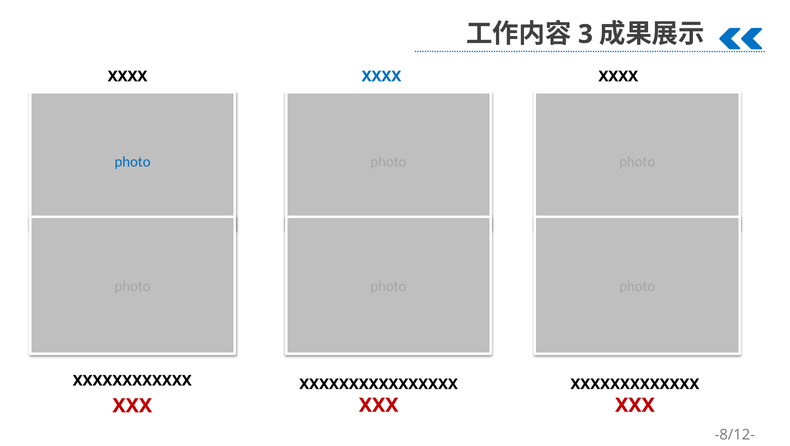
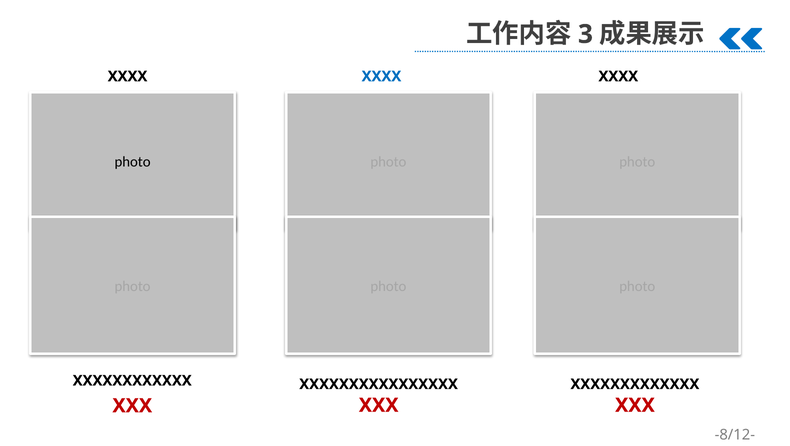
photo at (133, 162) colour: blue -> black
